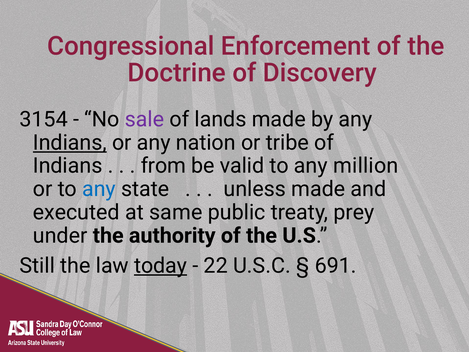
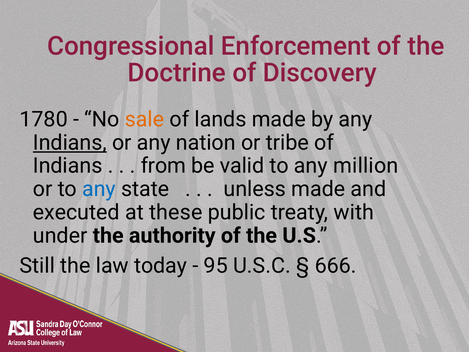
3154: 3154 -> 1780
sale colour: purple -> orange
same: same -> these
prey: prey -> with
today underline: present -> none
22: 22 -> 95
691: 691 -> 666
